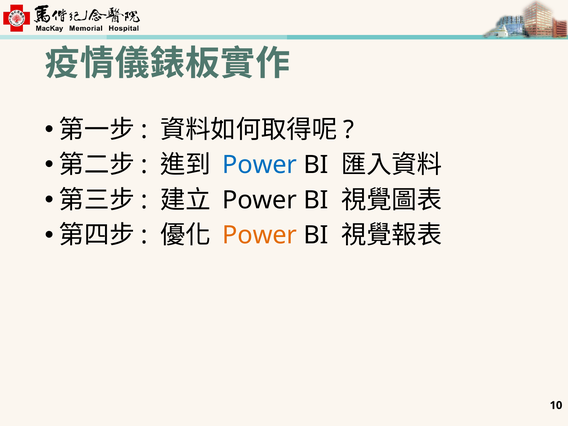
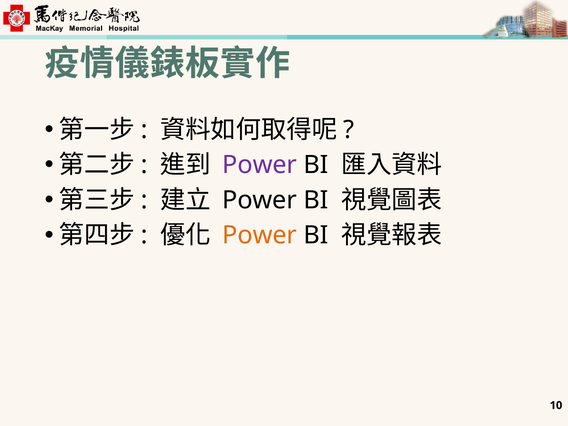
Power at (260, 165) colour: blue -> purple
